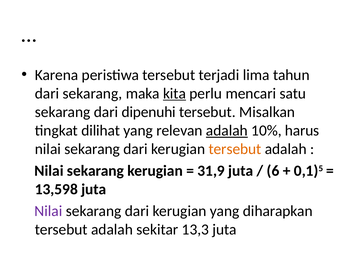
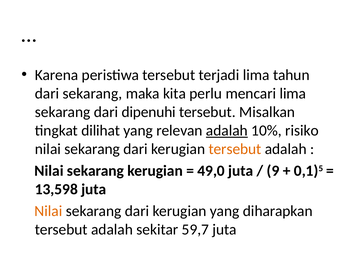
kita underline: present -> none
mencari satu: satu -> lima
harus: harus -> risiko
31,9: 31,9 -> 49,0
6: 6 -> 9
Nilai at (48, 211) colour: purple -> orange
13,3: 13,3 -> 59,7
